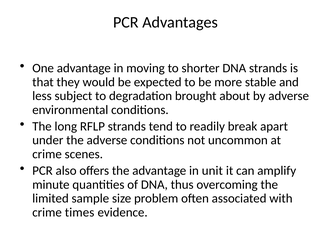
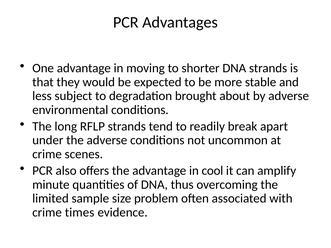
unit: unit -> cool
